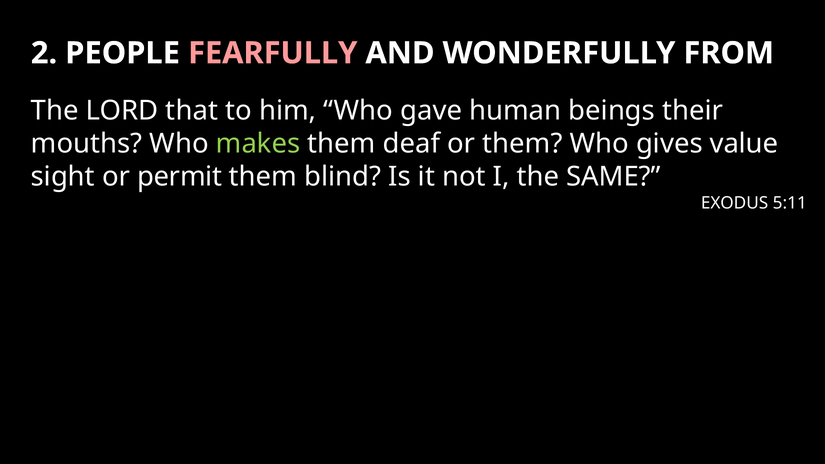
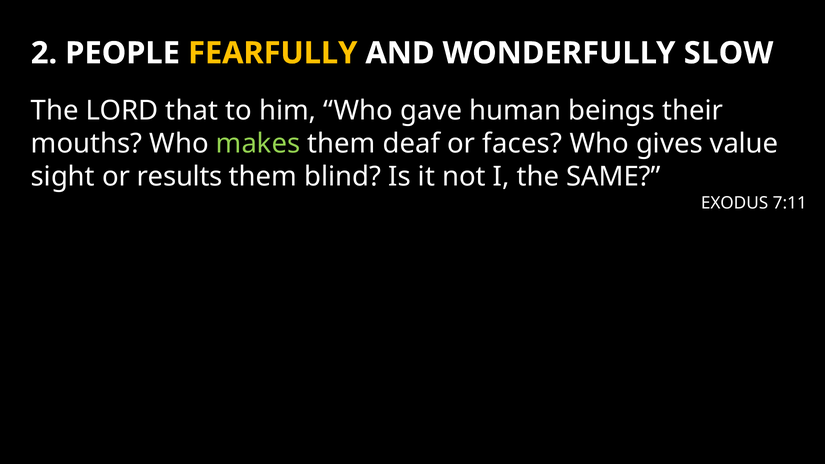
FEARFULLY colour: pink -> yellow
FROM: FROM -> SLOW
or them: them -> faces
permit: permit -> results
5:11: 5:11 -> 7:11
